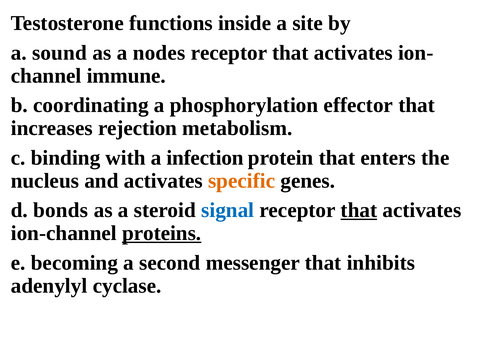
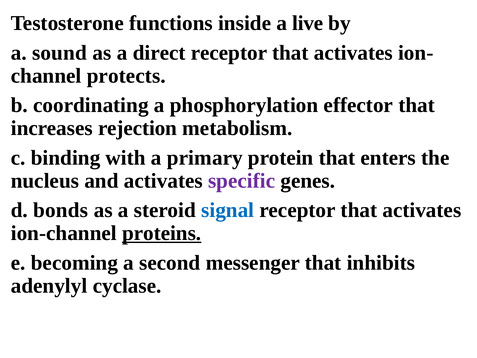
site: site -> live
nodes: nodes -> direct
immune: immune -> protects
infection: infection -> primary
specific colour: orange -> purple
that at (359, 210) underline: present -> none
